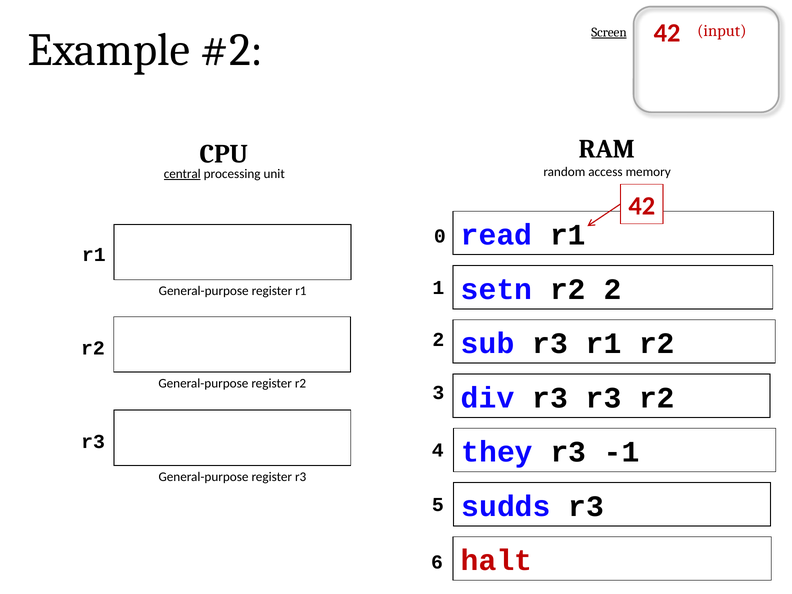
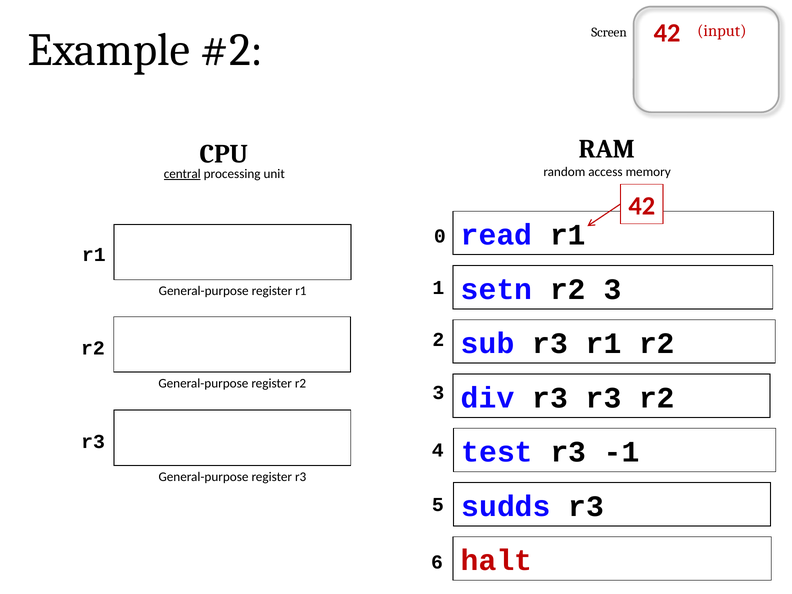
Screen underline: present -> none
r2 2: 2 -> 3
they: they -> test
